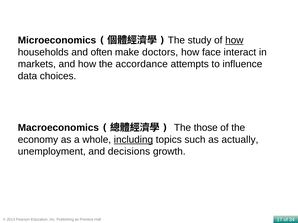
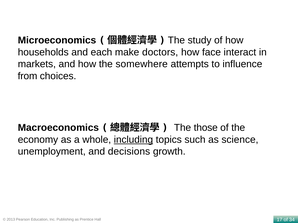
how at (234, 40) underline: present -> none
often: often -> each
accordance: accordance -> somewhere
data: data -> from
actually: actually -> science
